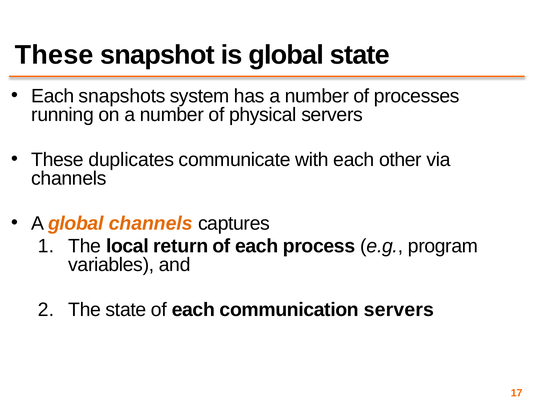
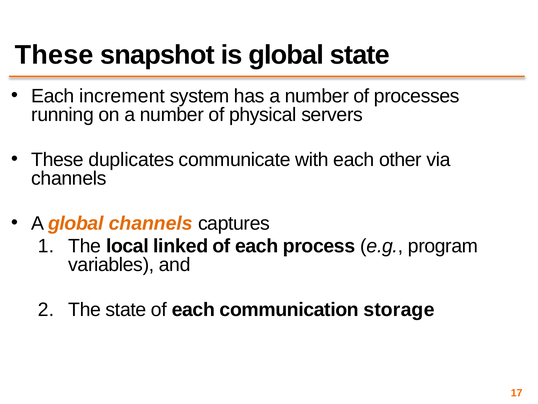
snapshots: snapshots -> increment
return: return -> linked
communication servers: servers -> storage
